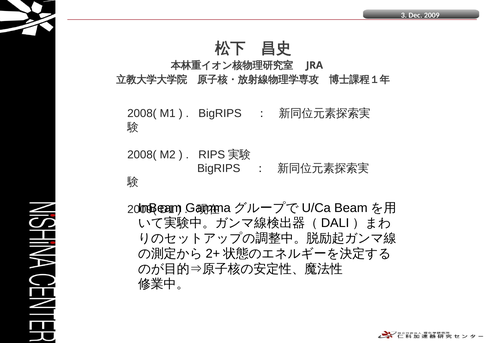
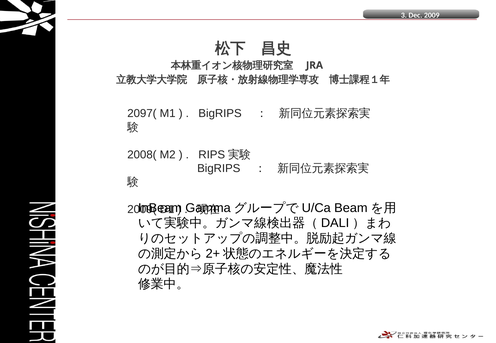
2008( at (142, 114): 2008( -> 2097(
